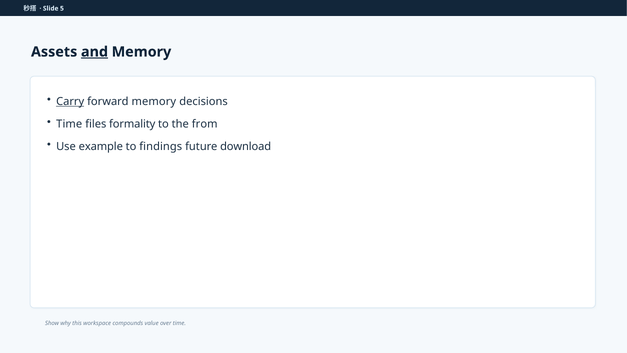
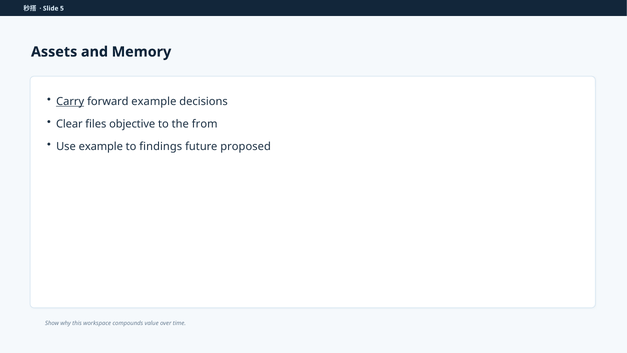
and underline: present -> none
forward memory: memory -> example
Time at (69, 124): Time -> Clear
formality: formality -> objective
download: download -> proposed
